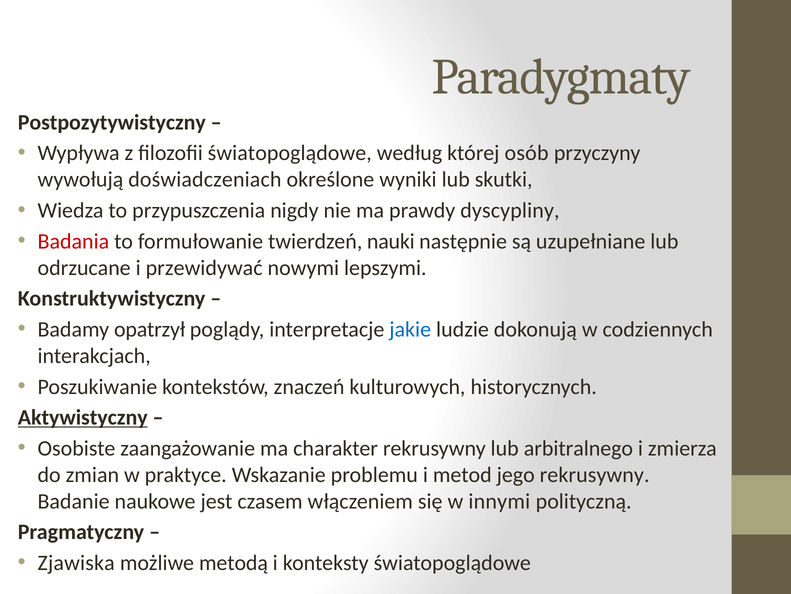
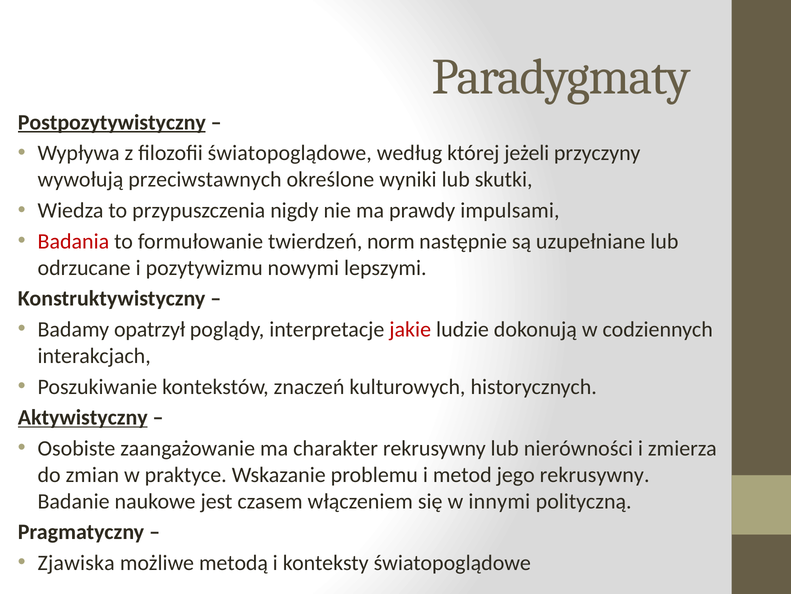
Postpozytywistyczny underline: none -> present
osób: osób -> jeżeli
doświadczeniach: doświadczeniach -> przeciwstawnych
dyscypliny: dyscypliny -> impulsami
nauki: nauki -> norm
przewidywać: przewidywać -> pozytywizmu
jakie colour: blue -> red
arbitralnego: arbitralnego -> nierówności
